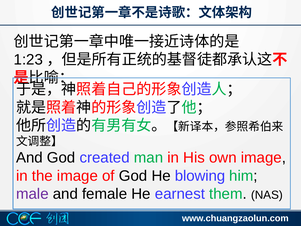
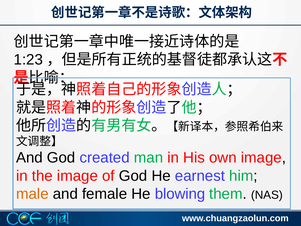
blowing: blowing -> earnest
male colour: purple -> orange
earnest: earnest -> blowing
